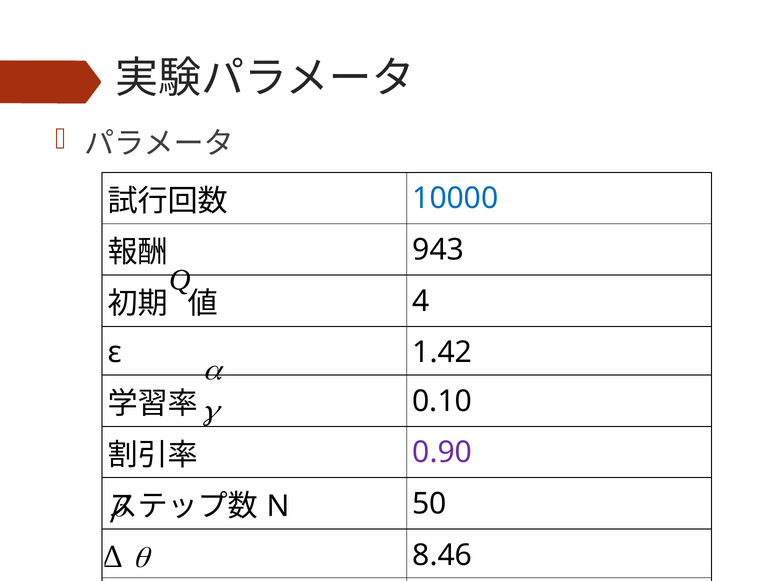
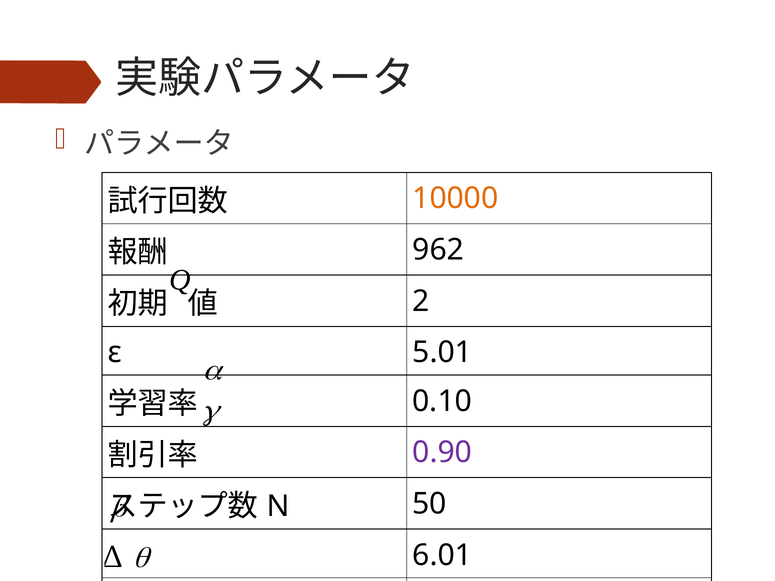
10000 colour: blue -> orange
943: 943 -> 962
4: 4 -> 2
1.42: 1.42 -> 5.01
8.46: 8.46 -> 6.01
